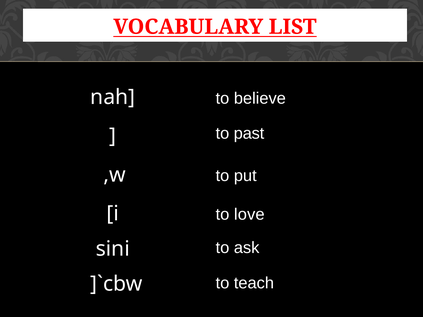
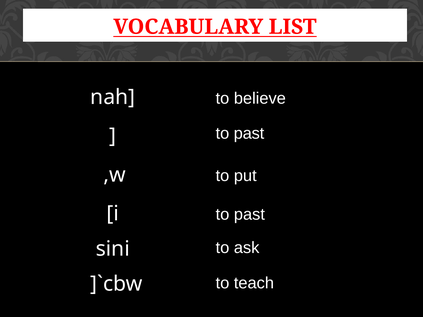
love at (249, 215): love -> past
